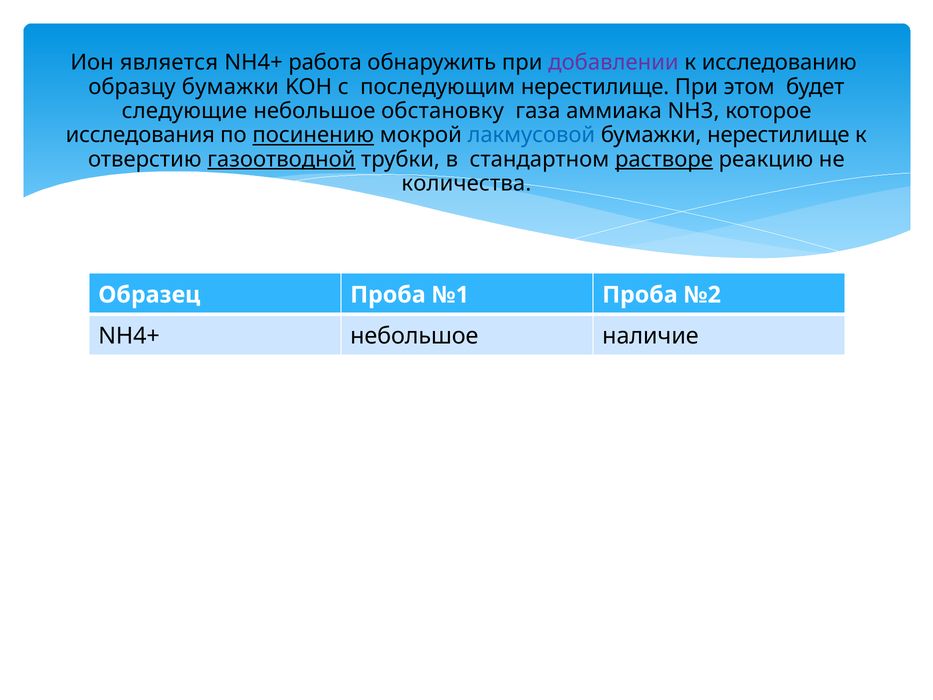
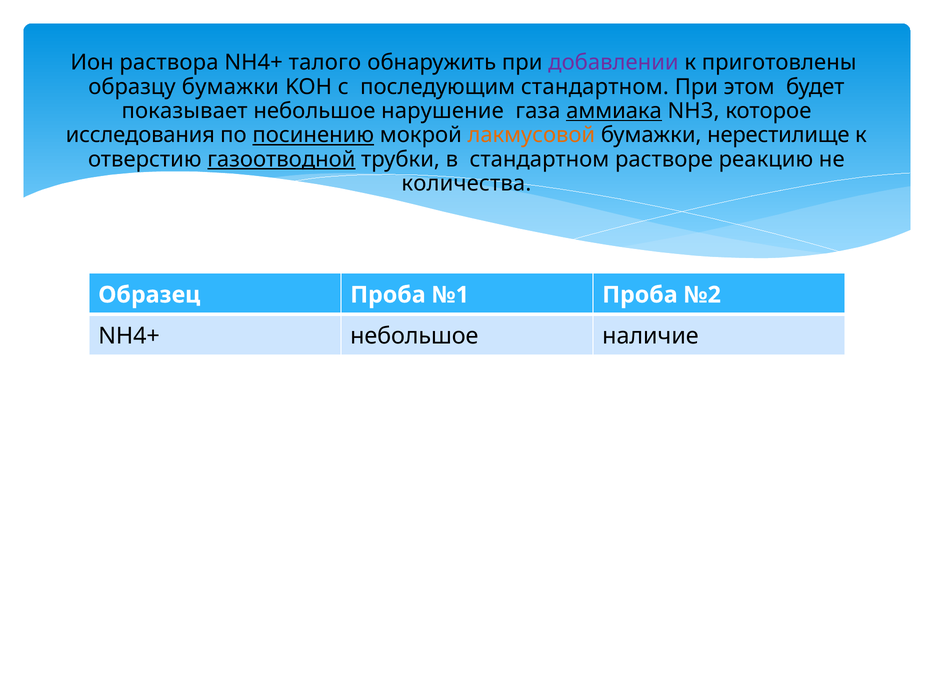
является: является -> раствора
работа: работа -> талого
исследованию: исследованию -> приготовлены
последующим нерестилище: нерестилище -> стандартном
следующие: следующие -> показывает
обстановку: обстановку -> нарушение
аммиака underline: none -> present
лакмусовой colour: blue -> orange
растворе underline: present -> none
